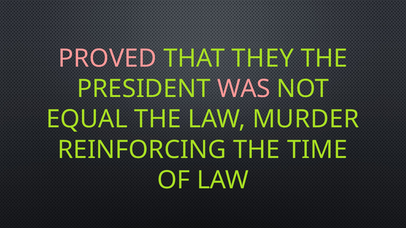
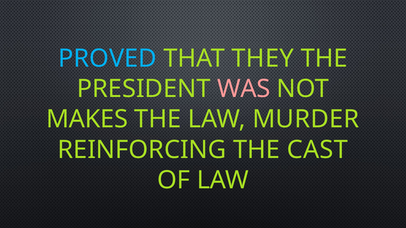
PROVED colour: pink -> light blue
EQUAL: EQUAL -> MAKES
TIME: TIME -> CAST
